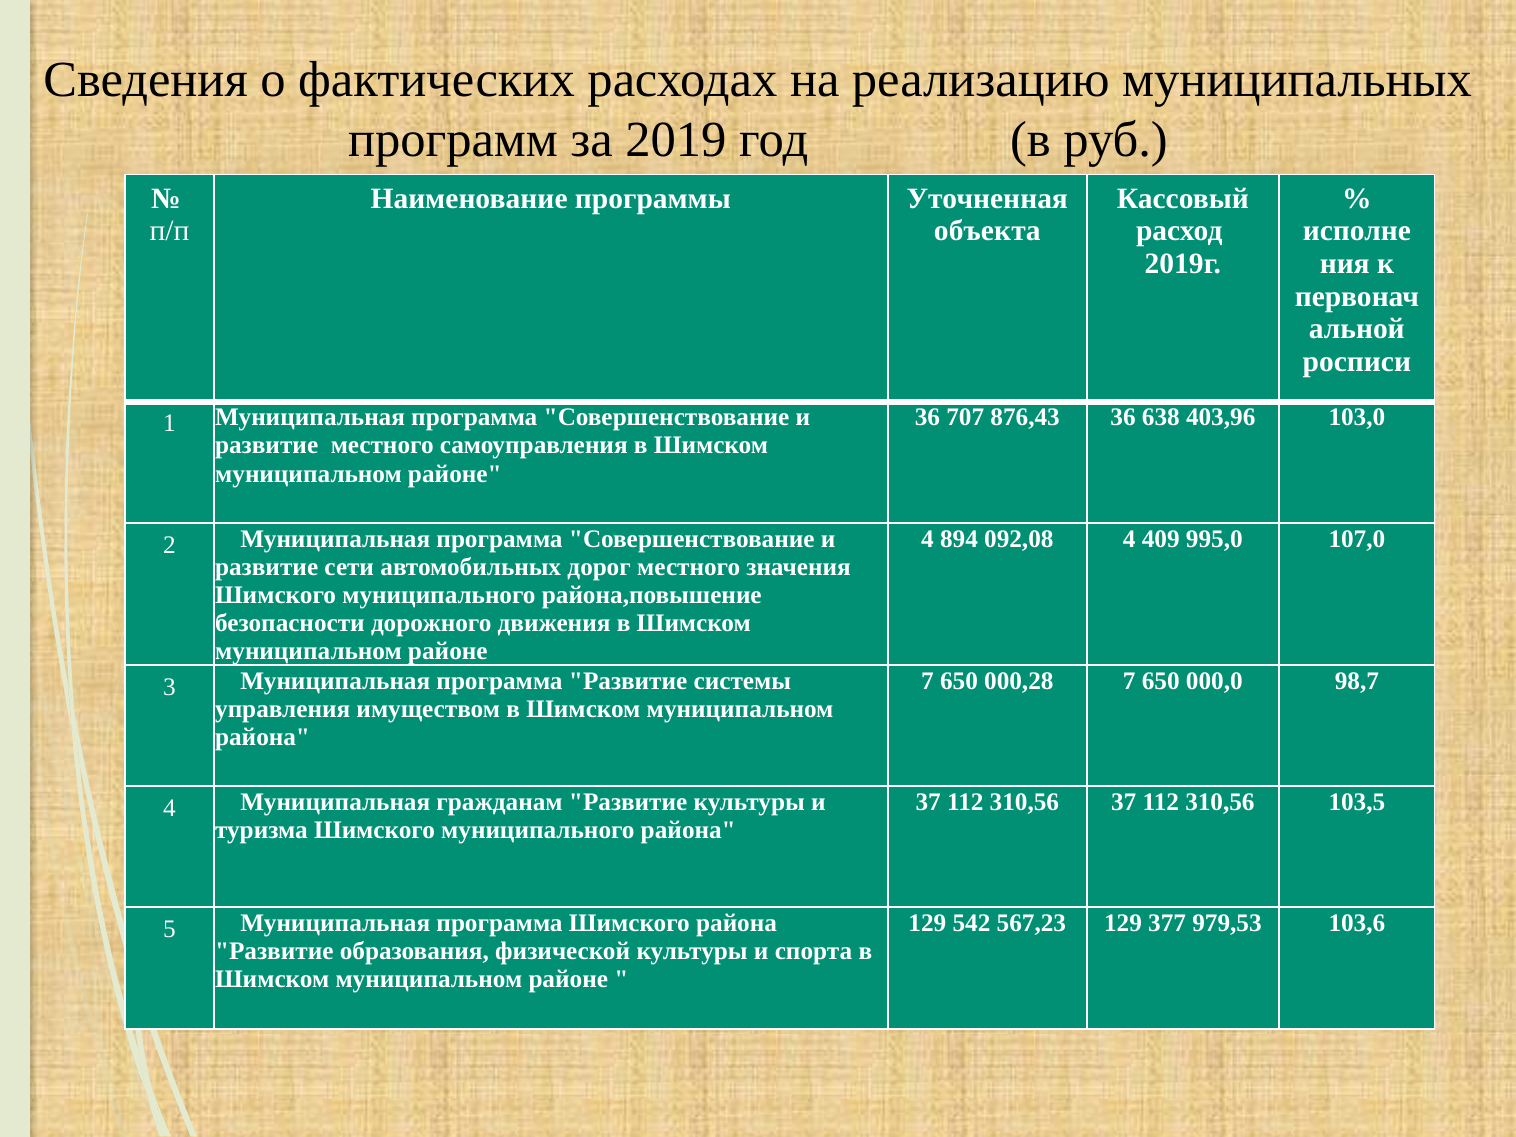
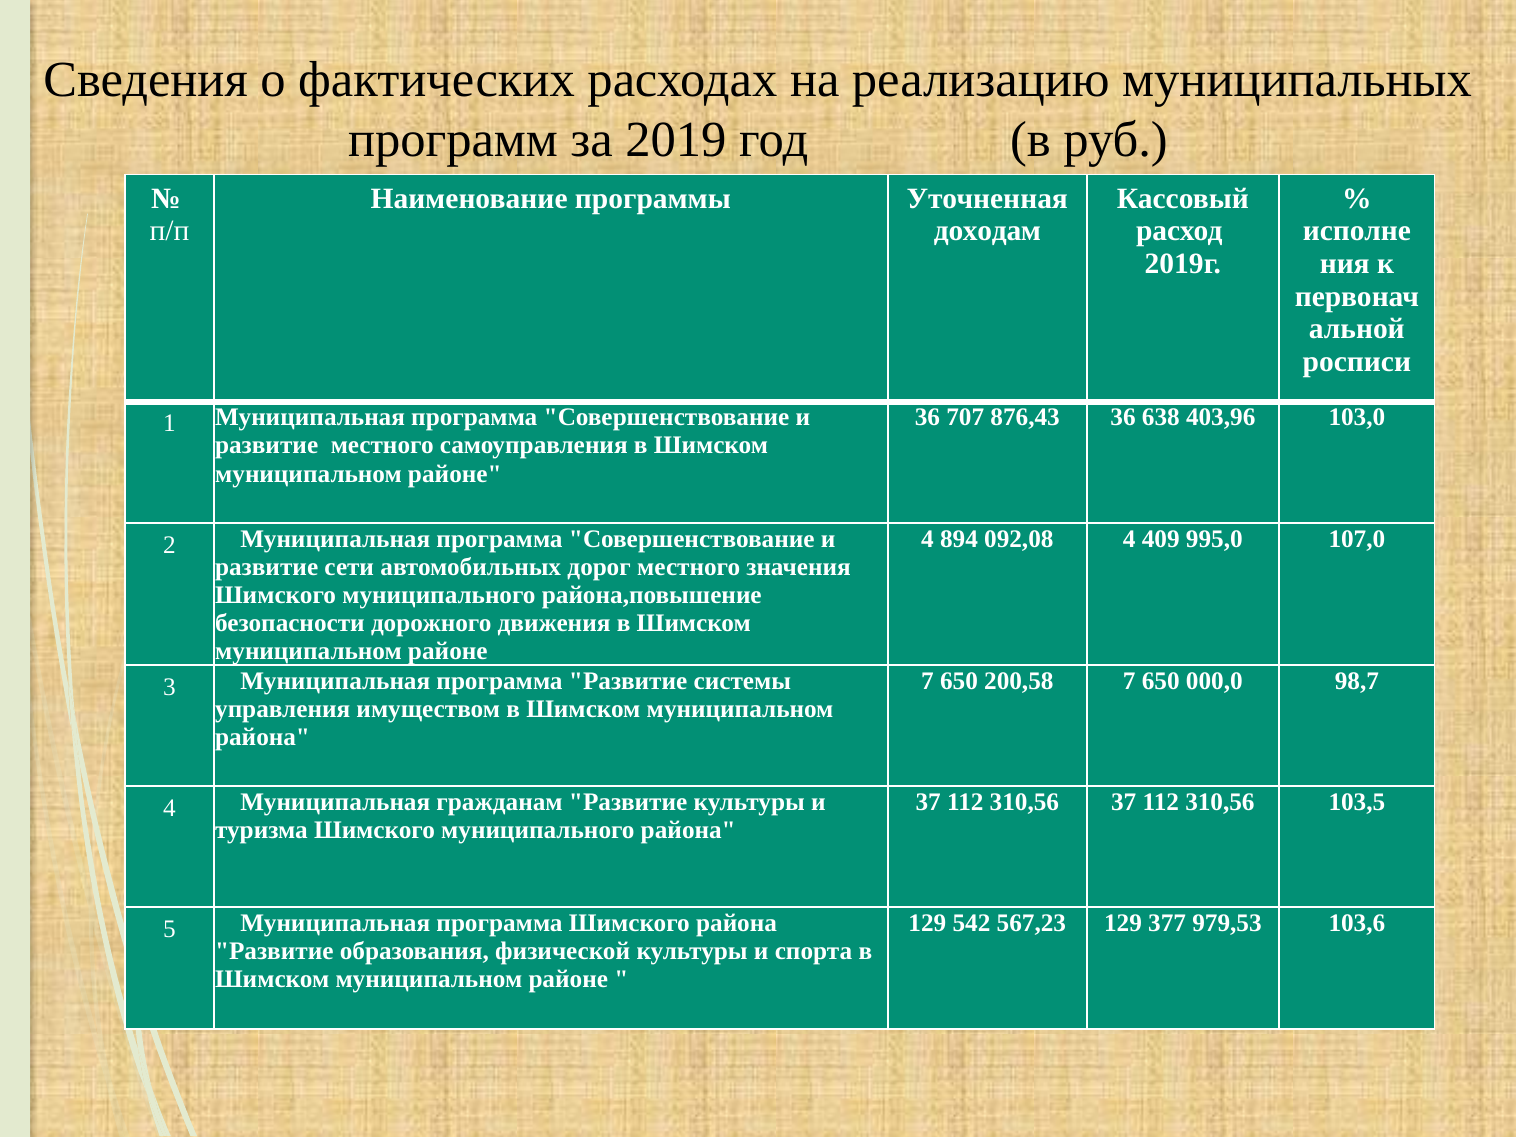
объекта: объекта -> доходам
000,28: 000,28 -> 200,58
